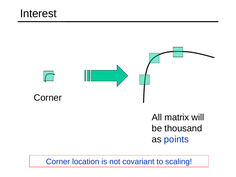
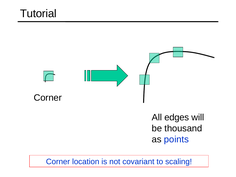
Interest: Interest -> Tutorial
matrix: matrix -> edges
